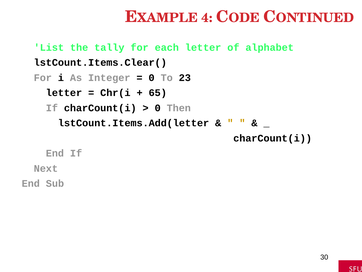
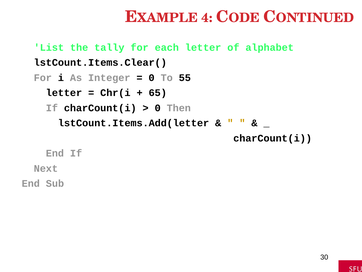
23: 23 -> 55
